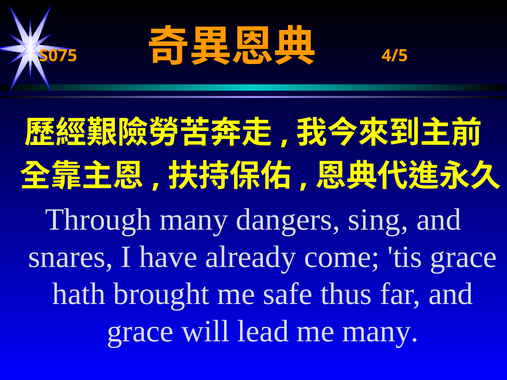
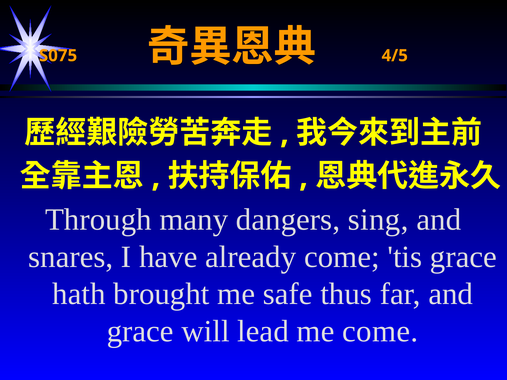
me many: many -> come
